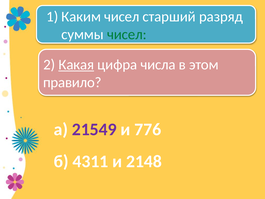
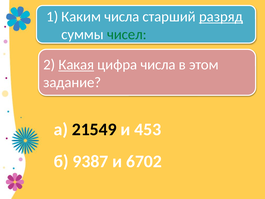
чисел at (122, 17): чисел -> числа
разряд underline: none -> present
правило: правило -> задание
21549 colour: purple -> black
776: 776 -> 453
4311: 4311 -> 9387
2148: 2148 -> 6702
